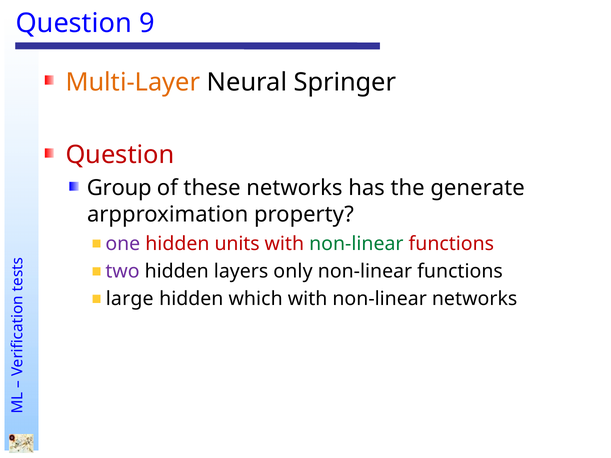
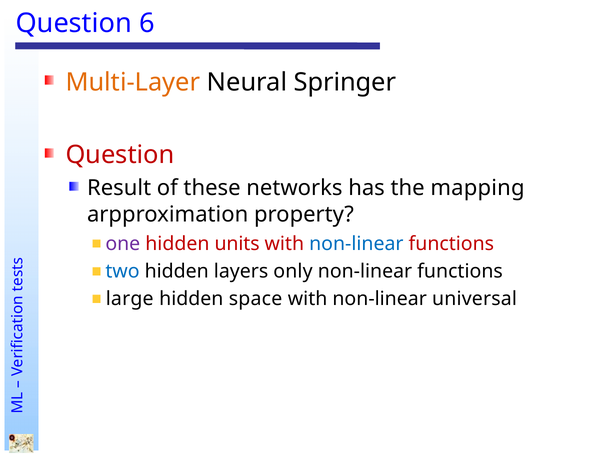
9: 9 -> 6
Group: Group -> Result
generate: generate -> mapping
non-linear at (356, 244) colour: green -> blue
two colour: purple -> blue
which: which -> space
non-linear networks: networks -> universal
